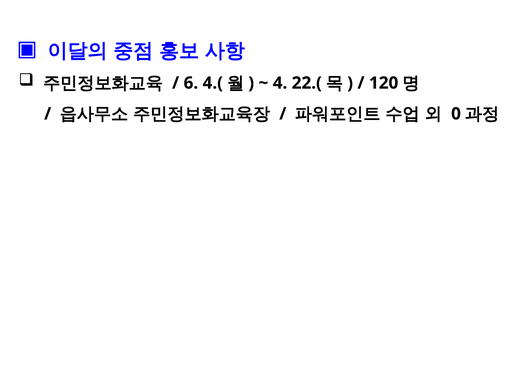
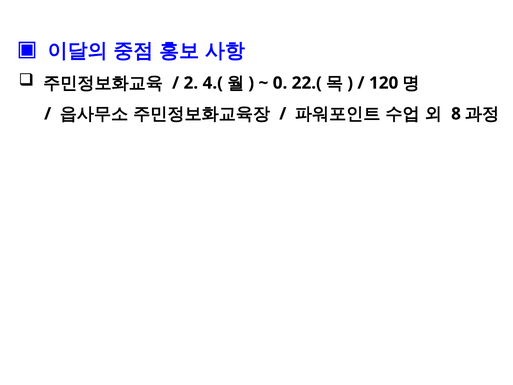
6: 6 -> 2
4: 4 -> 0
0: 0 -> 8
